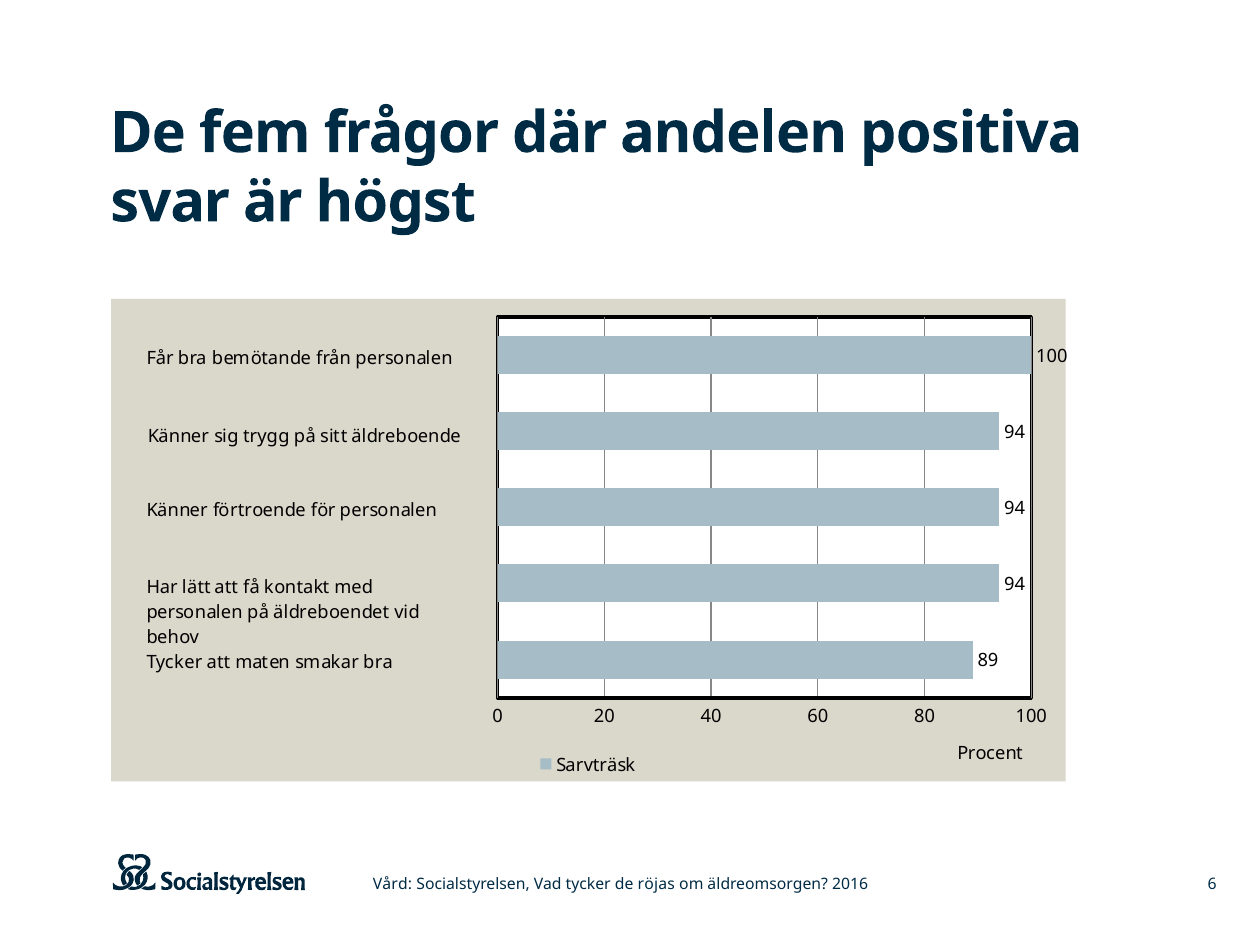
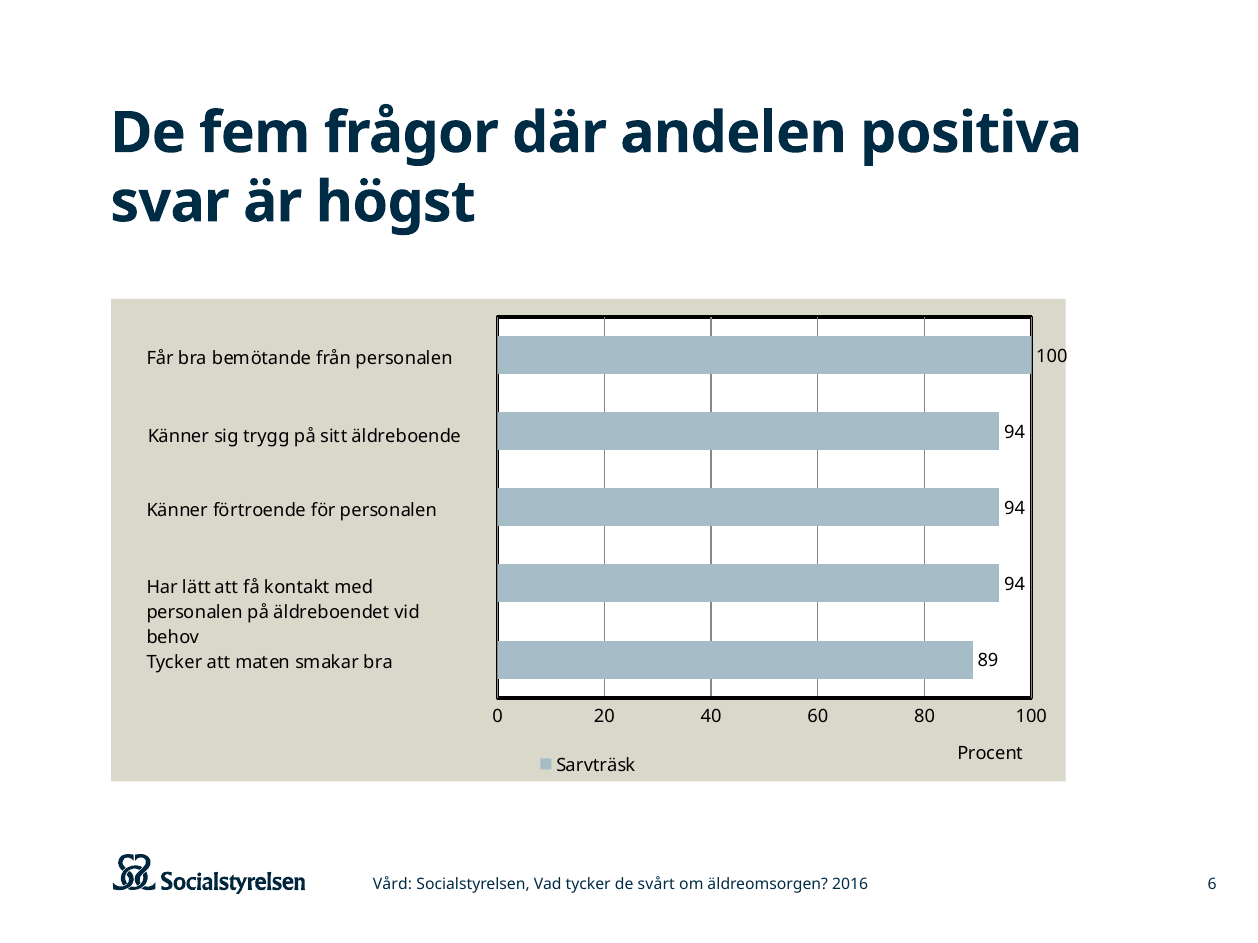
röjas: röjas -> svårt
